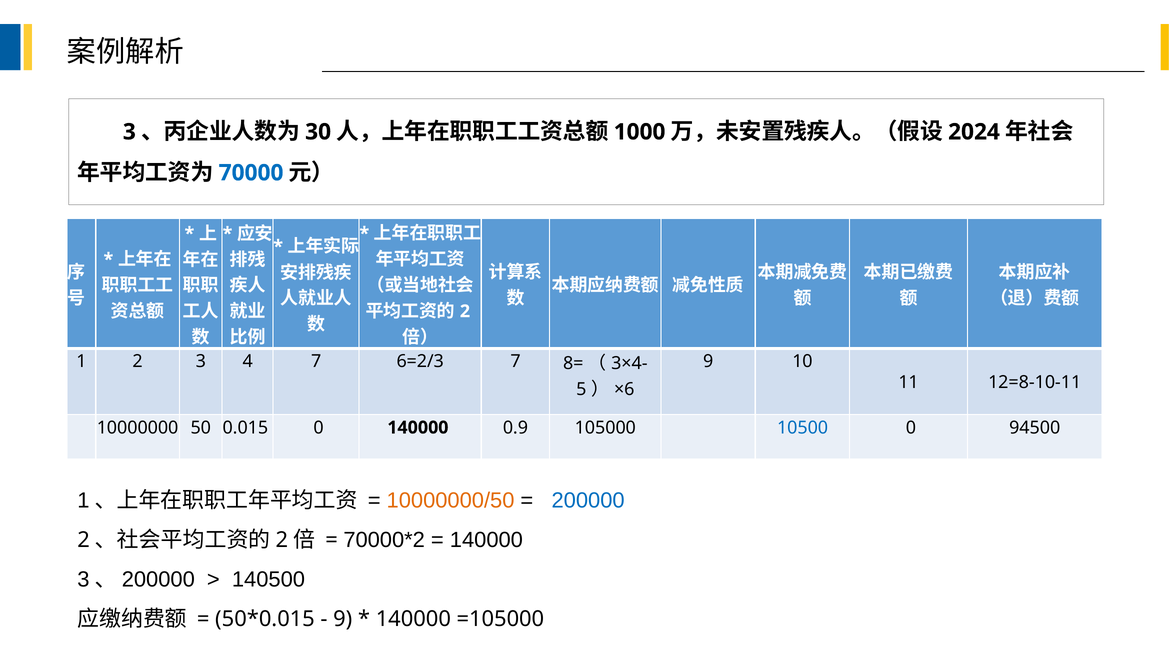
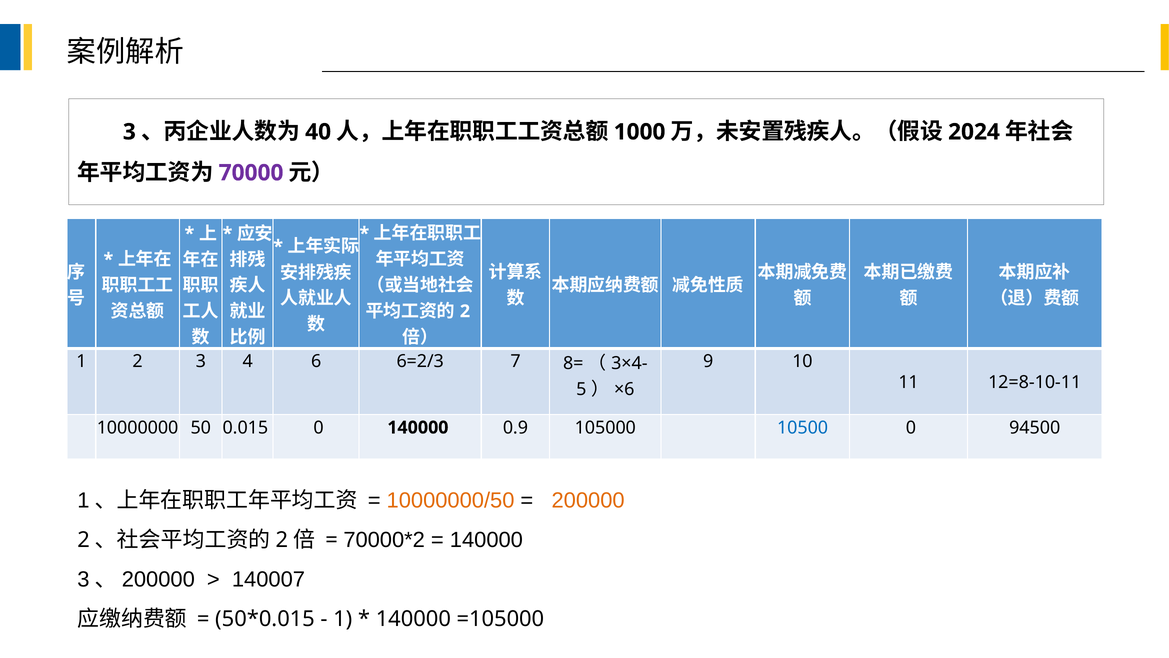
30: 30 -> 40
70000 colour: blue -> purple
4 7: 7 -> 6
200000 colour: blue -> orange
140500: 140500 -> 140007
9 at (343, 619): 9 -> 1
